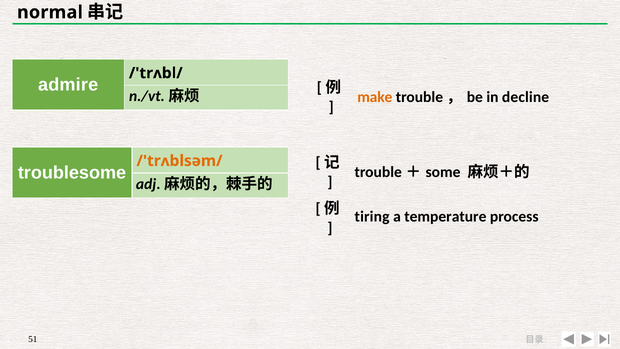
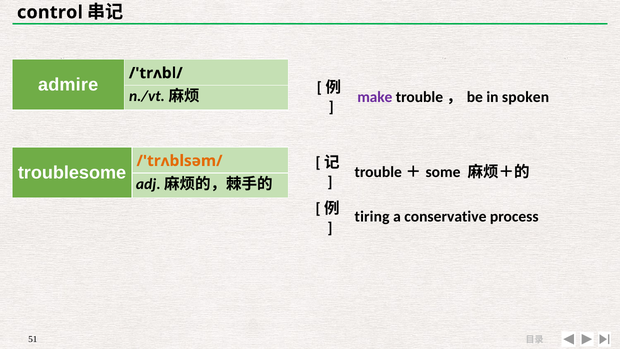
normal: normal -> control
make colour: orange -> purple
decline: decline -> spoken
temperature: temperature -> conservative
